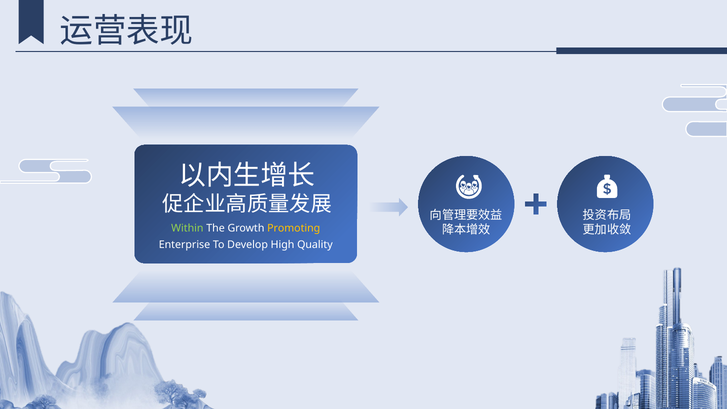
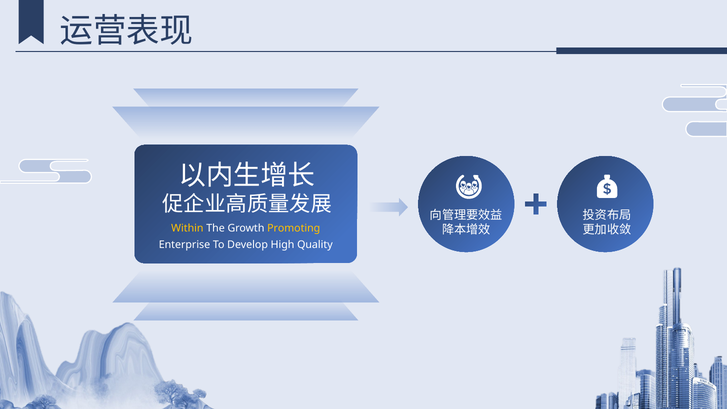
Within colour: light green -> yellow
